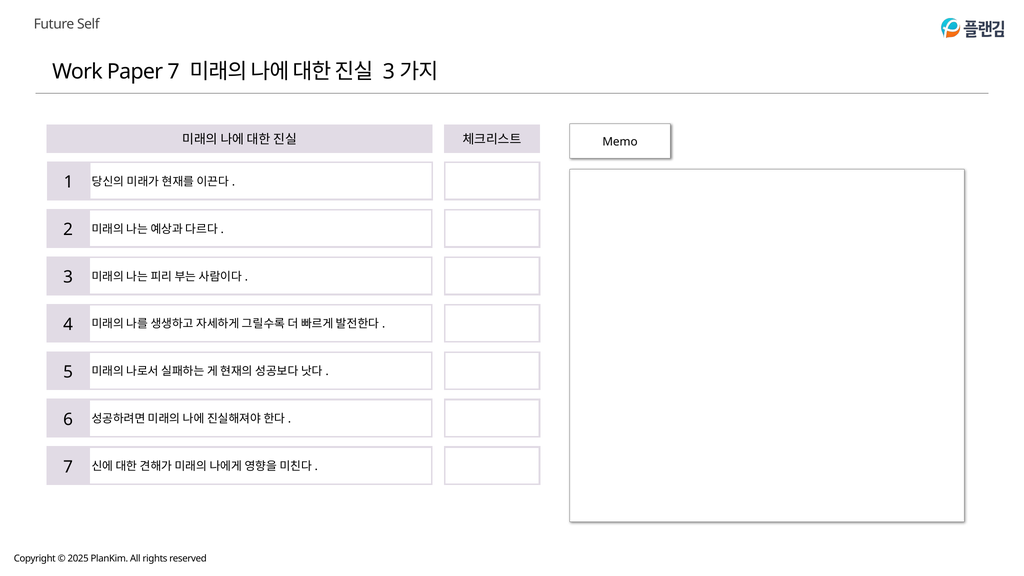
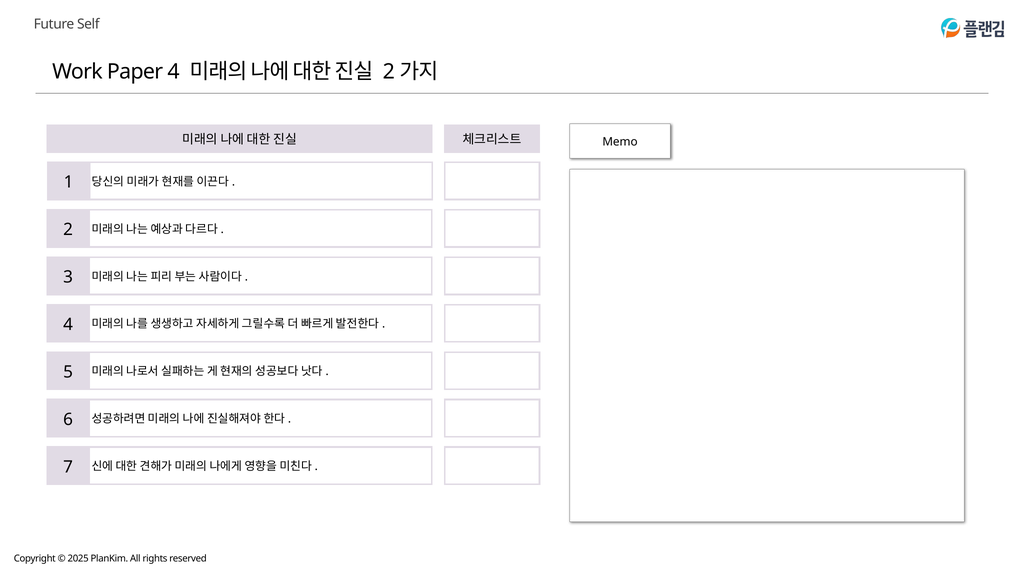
Paper 7: 7 -> 4
3 at (389, 72): 3 -> 2
